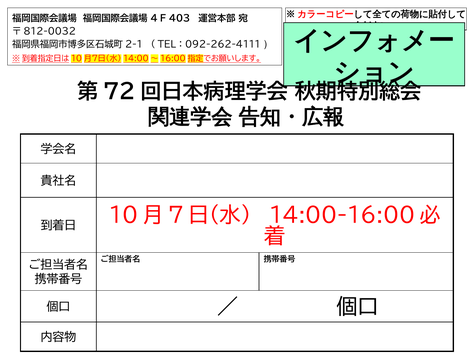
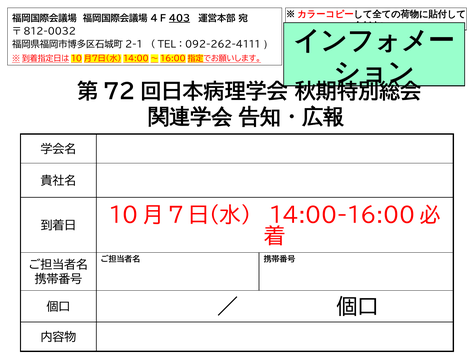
403 underline: none -> present
